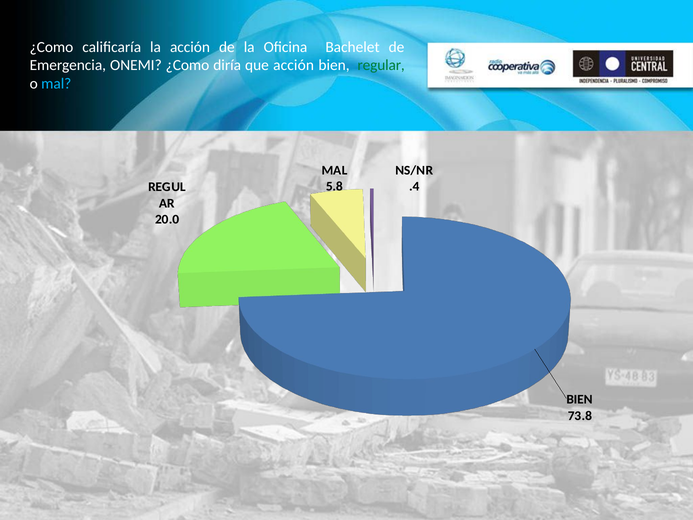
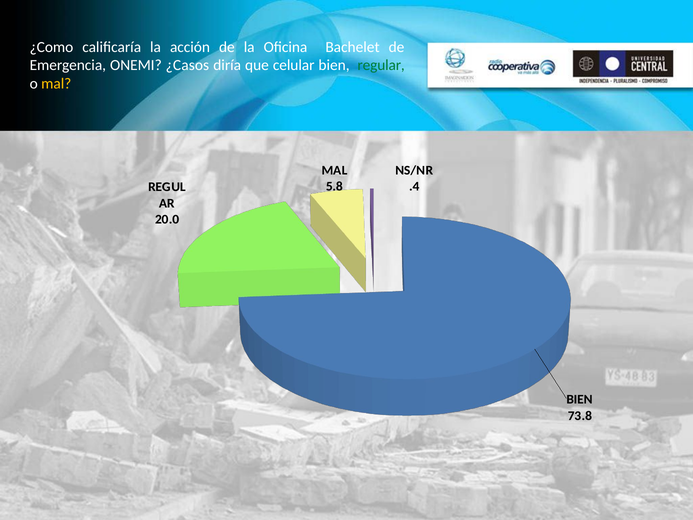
ONEMI ¿Como: ¿Como -> ¿Casos
que acción: acción -> celular
mal at (56, 84) colour: light blue -> yellow
